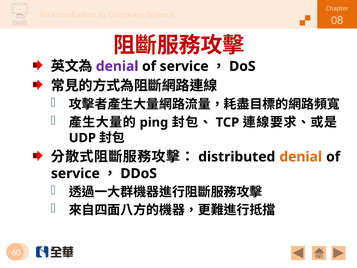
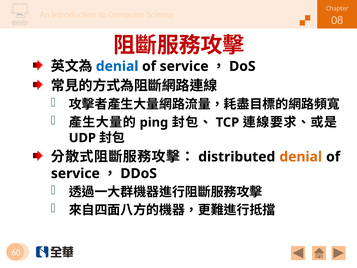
denial at (117, 66) colour: purple -> blue
